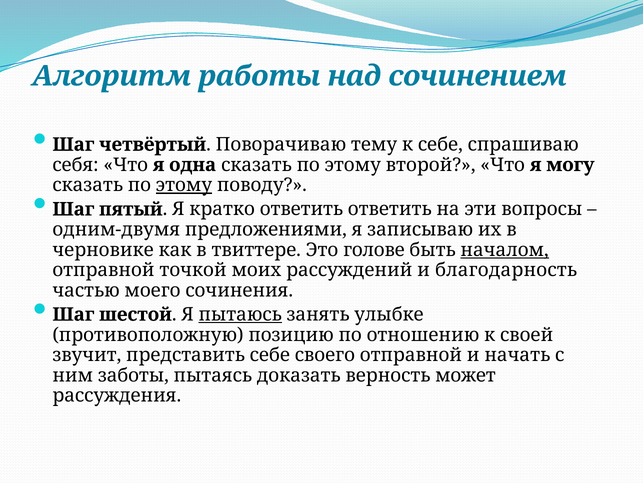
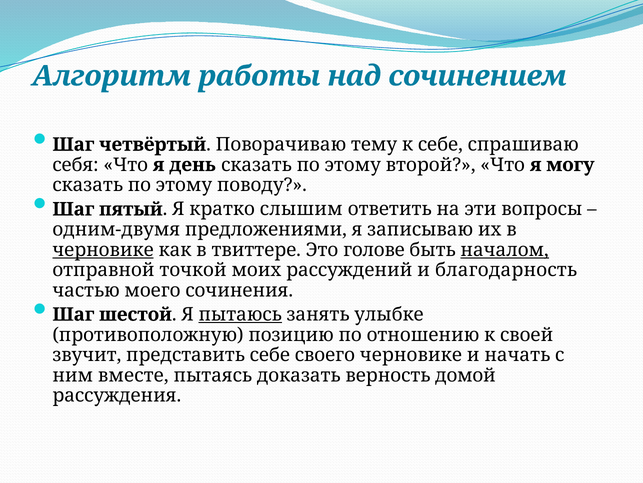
одна: одна -> день
этому at (184, 185) underline: present -> none
кратко ответить: ответить -> слышим
черновике at (103, 249) underline: none -> present
своего отправной: отправной -> черновике
заботы: заботы -> вместе
может: может -> домой
